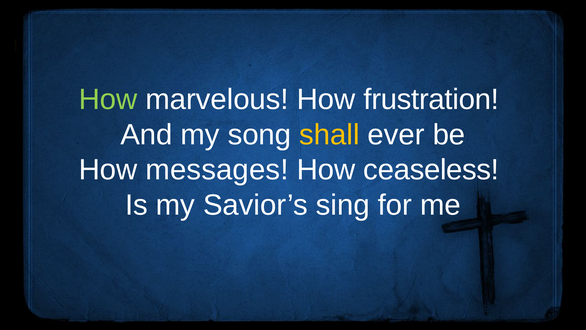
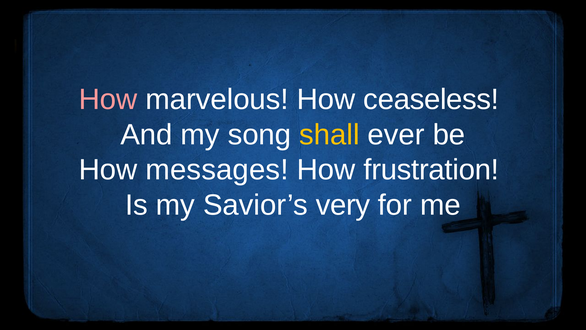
How at (108, 99) colour: light green -> pink
frustration: frustration -> ceaseless
ceaseless: ceaseless -> frustration
sing: sing -> very
